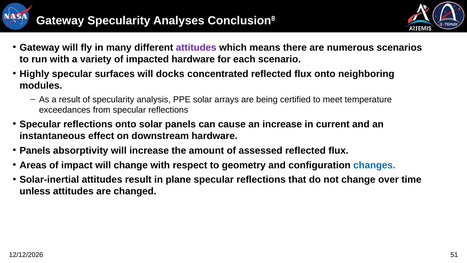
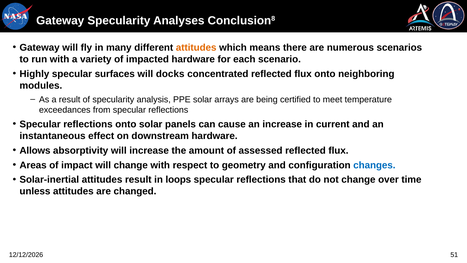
attitudes at (196, 48) colour: purple -> orange
Panels at (35, 150): Panels -> Allows
plane: plane -> loops
